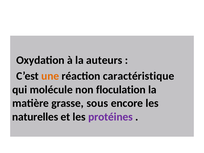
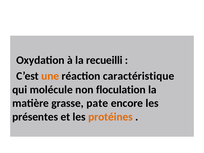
auteurs: auteurs -> recueilli
sous: sous -> pate
naturelles: naturelles -> présentes
protéines colour: purple -> orange
